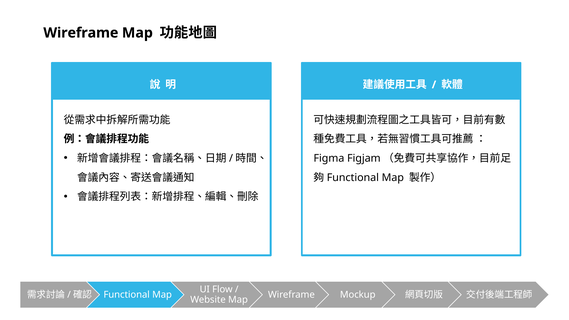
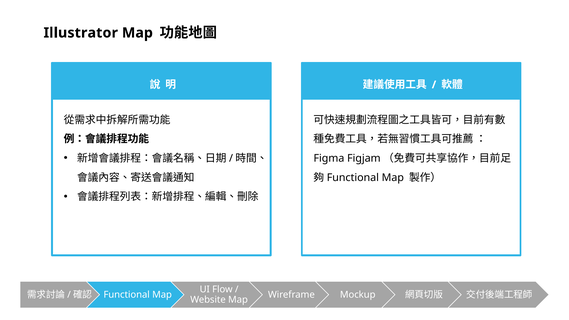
Wireframe at (81, 33): Wireframe -> Illustrator
